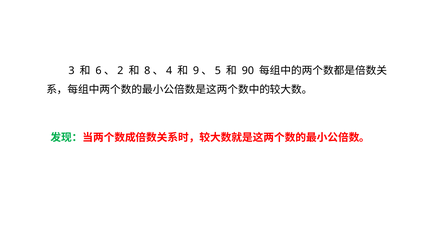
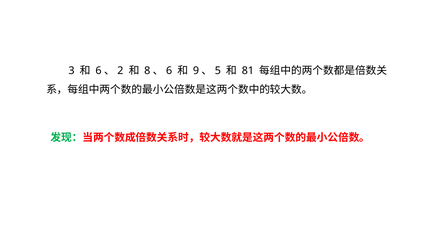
4 at (169, 71): 4 -> 6
90: 90 -> 81
